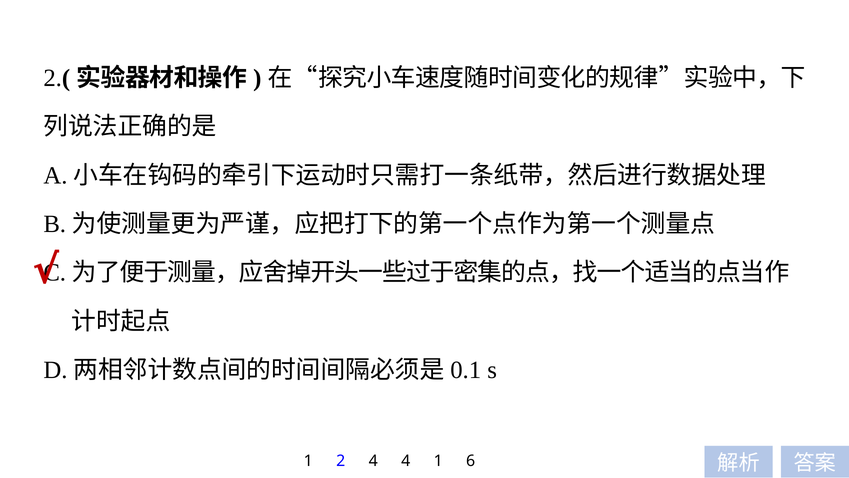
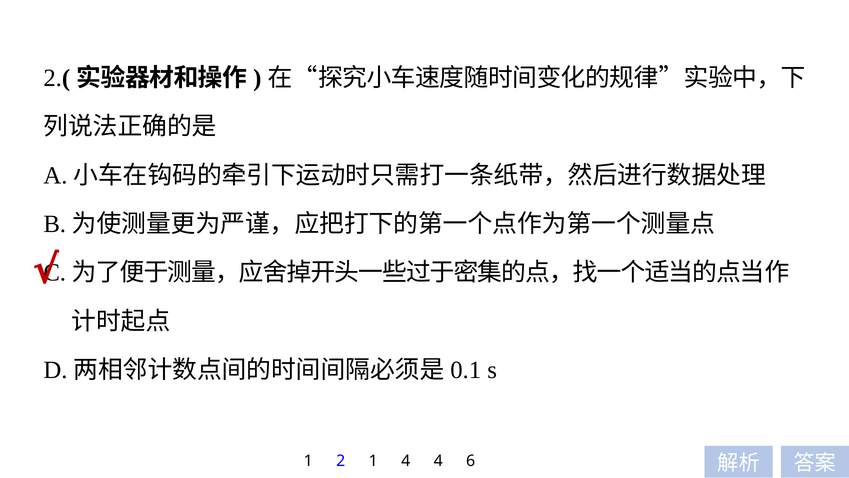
2 4: 4 -> 1
4 1: 1 -> 4
